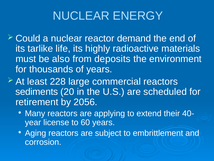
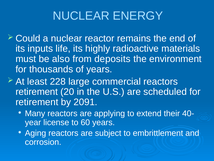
demand: demand -> remains
tarlike: tarlike -> inputs
sediments at (37, 92): sediments -> retirement
2056: 2056 -> 2091
